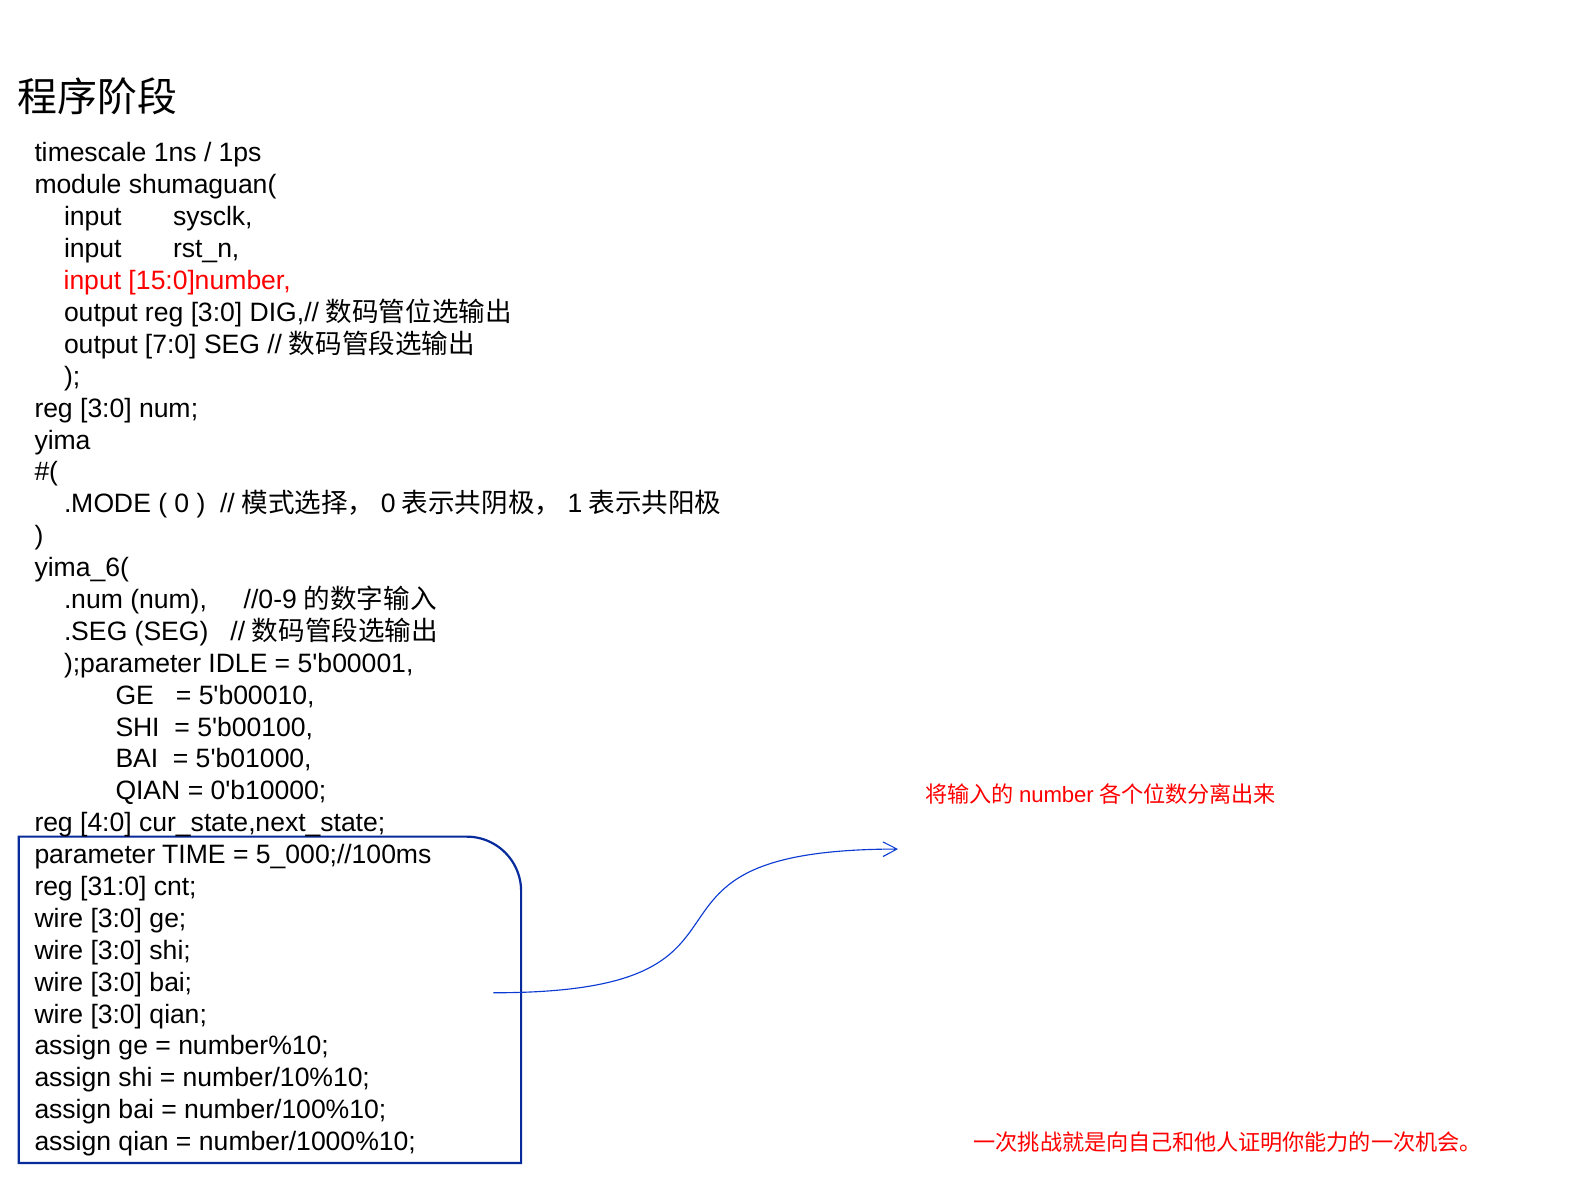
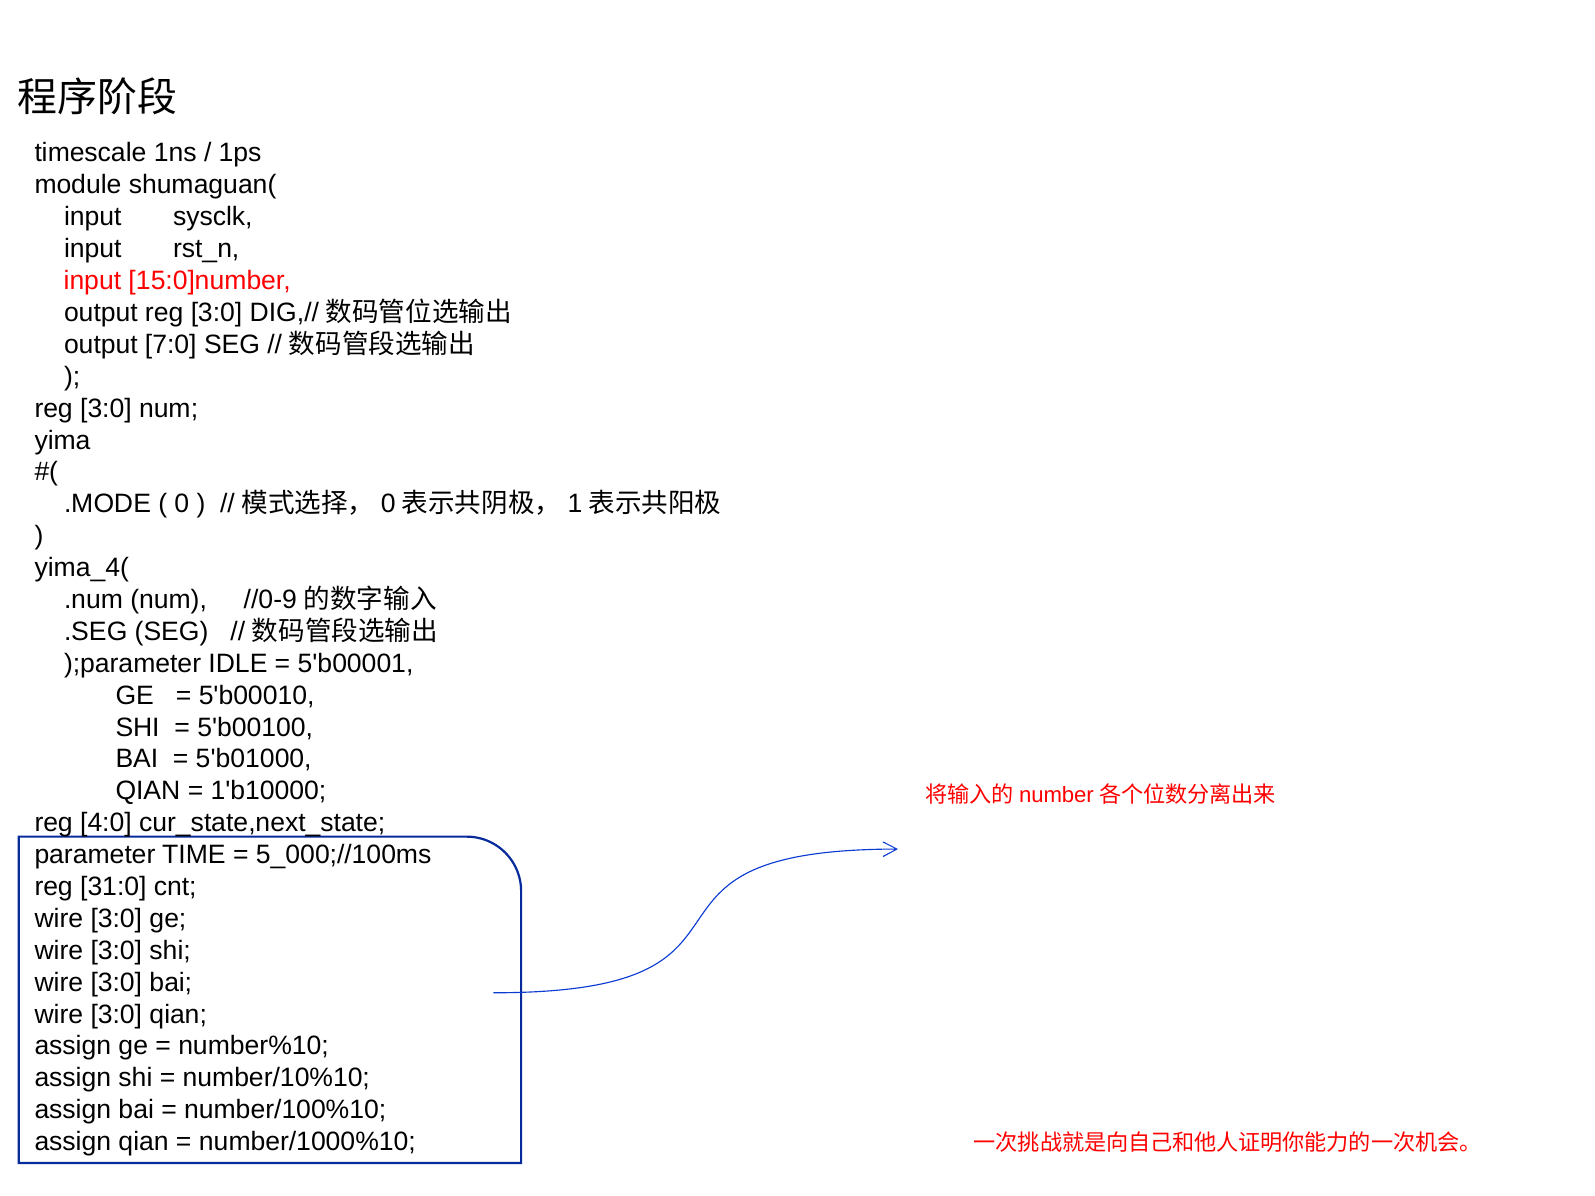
yima_6(: yima_6( -> yima_4(
0'b10000: 0'b10000 -> 1'b10000
